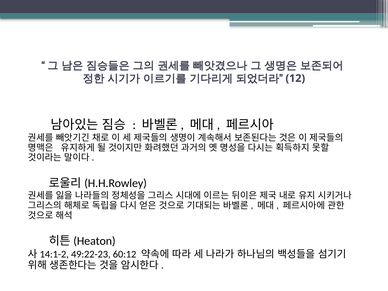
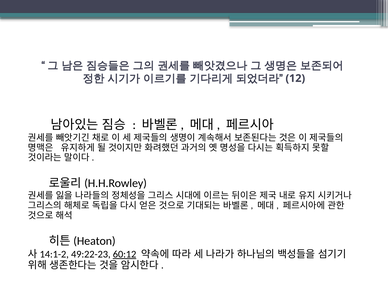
60:12 underline: none -> present
